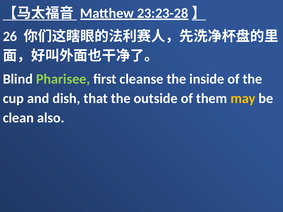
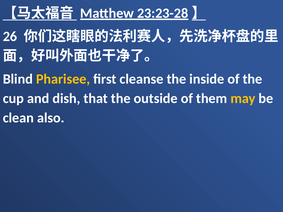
Pharisee colour: light green -> yellow
